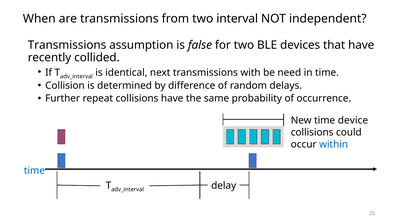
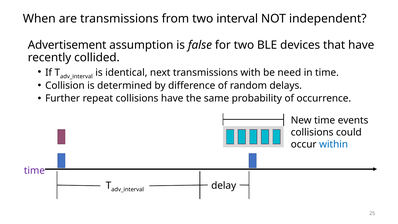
Transmissions at (67, 45): Transmissions -> Advertisement
device: device -> events
time at (34, 170) colour: blue -> purple
